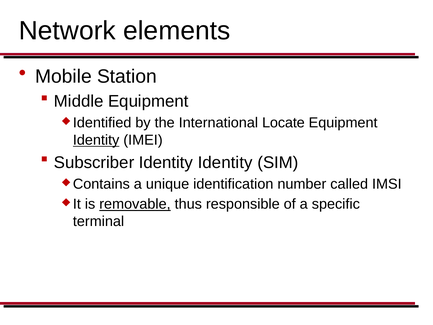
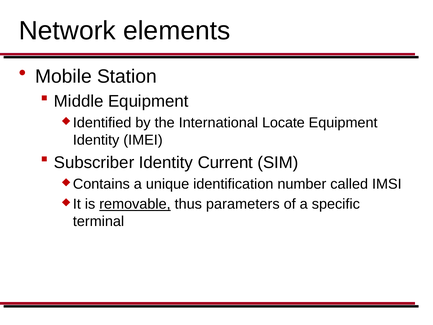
Identity at (96, 140) underline: present -> none
Identity Identity: Identity -> Current
responsible: responsible -> parameters
